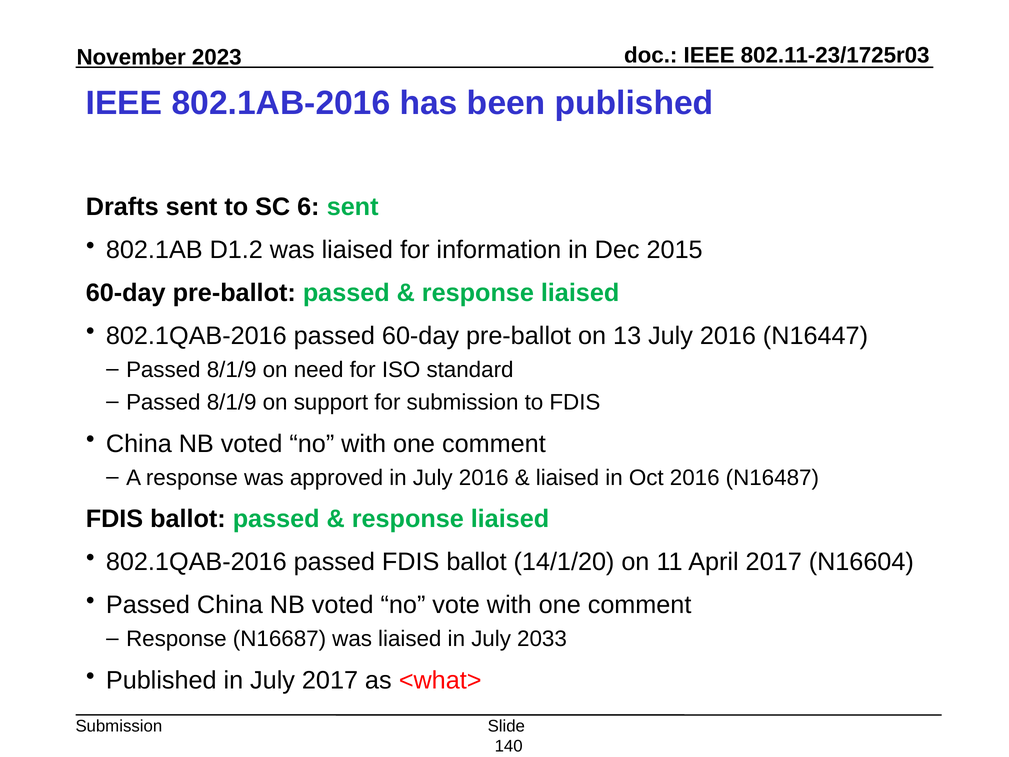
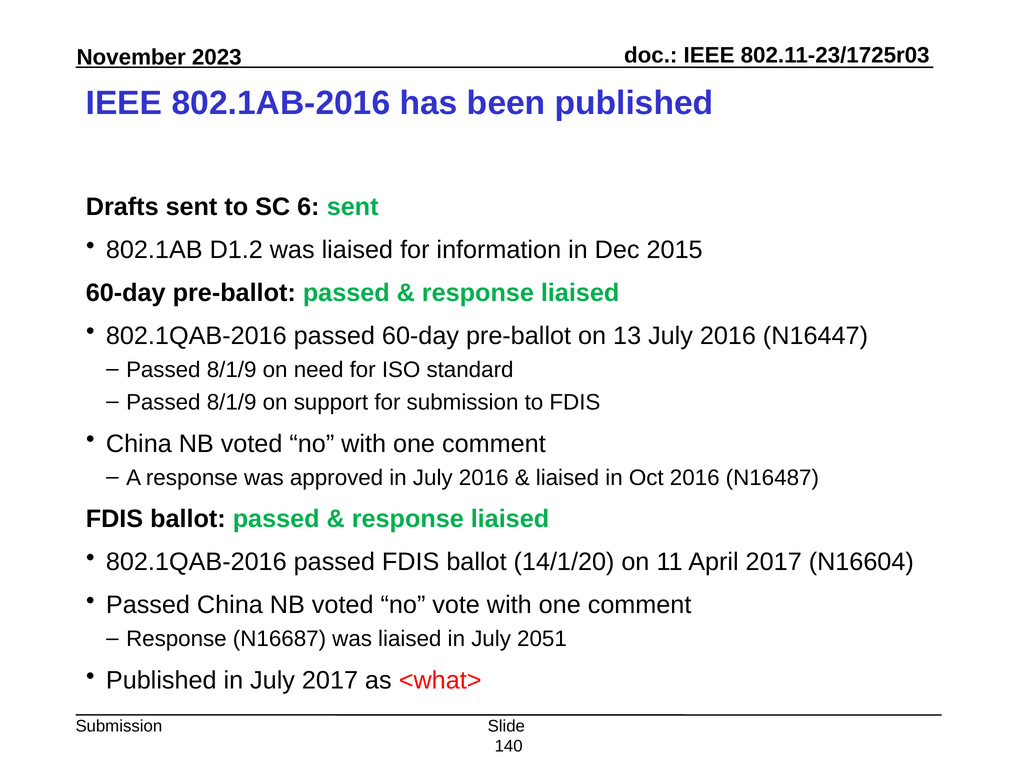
2033: 2033 -> 2051
